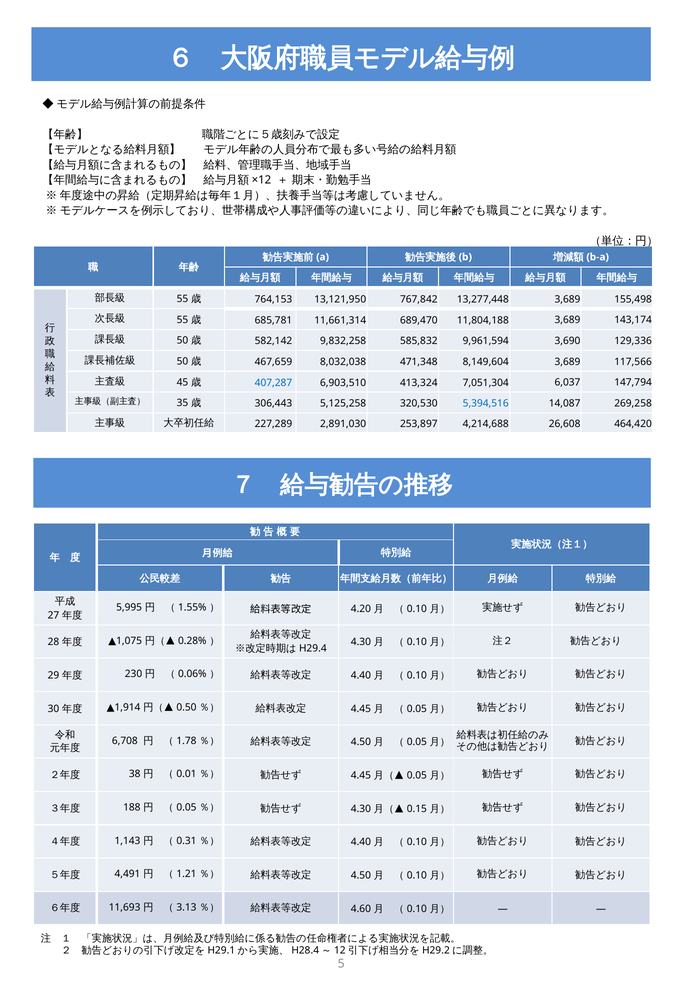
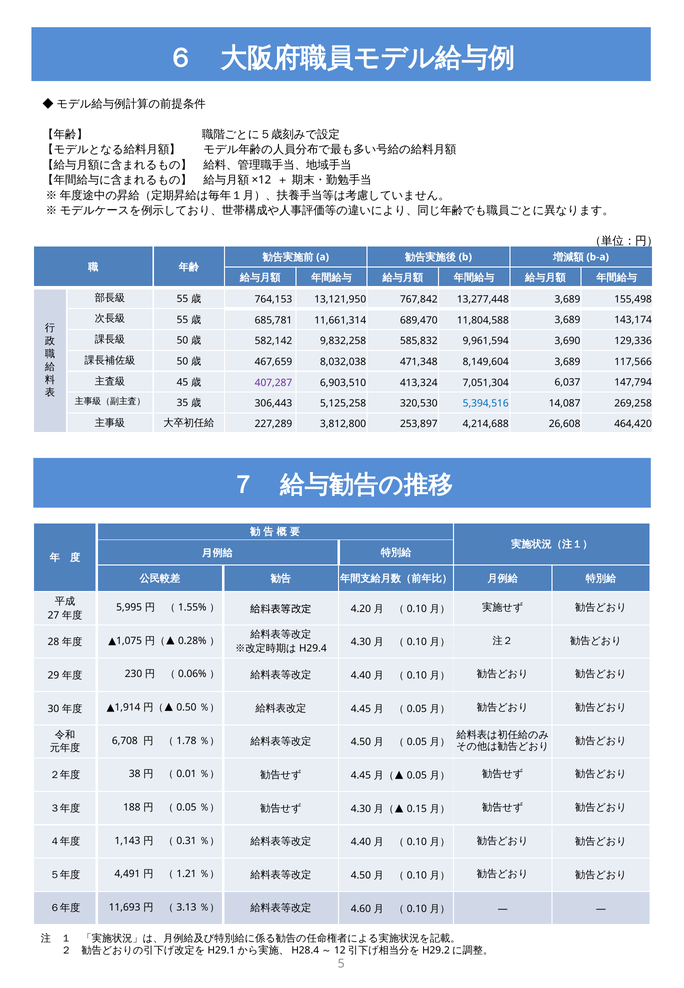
11,804,188: 11,804,188 -> 11,804,588
407,287 colour: blue -> purple
2,891,030: 2,891,030 -> 3,812,800
